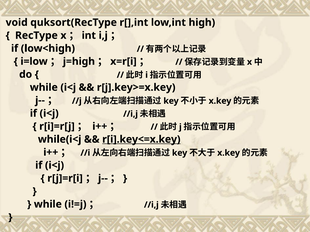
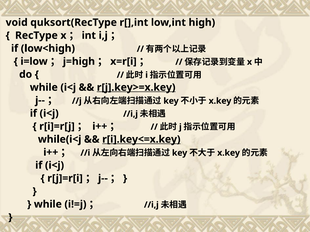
r[j].key>=x.key underline: none -> present
